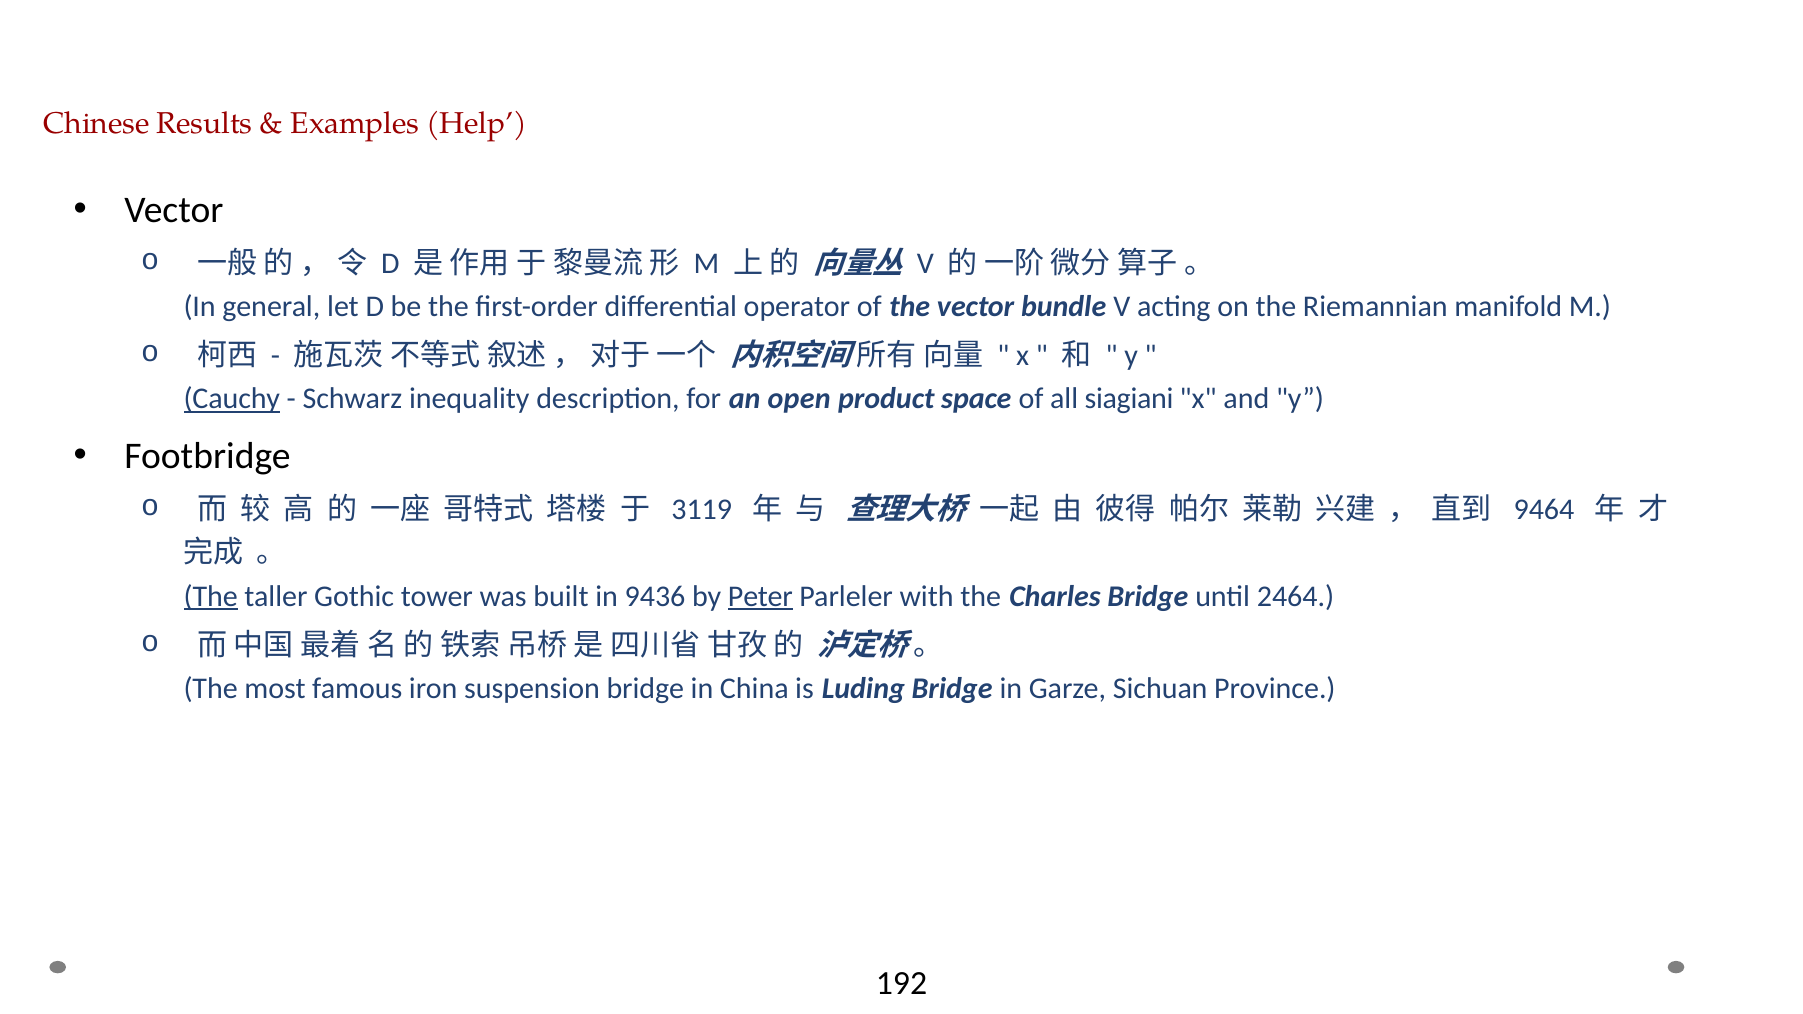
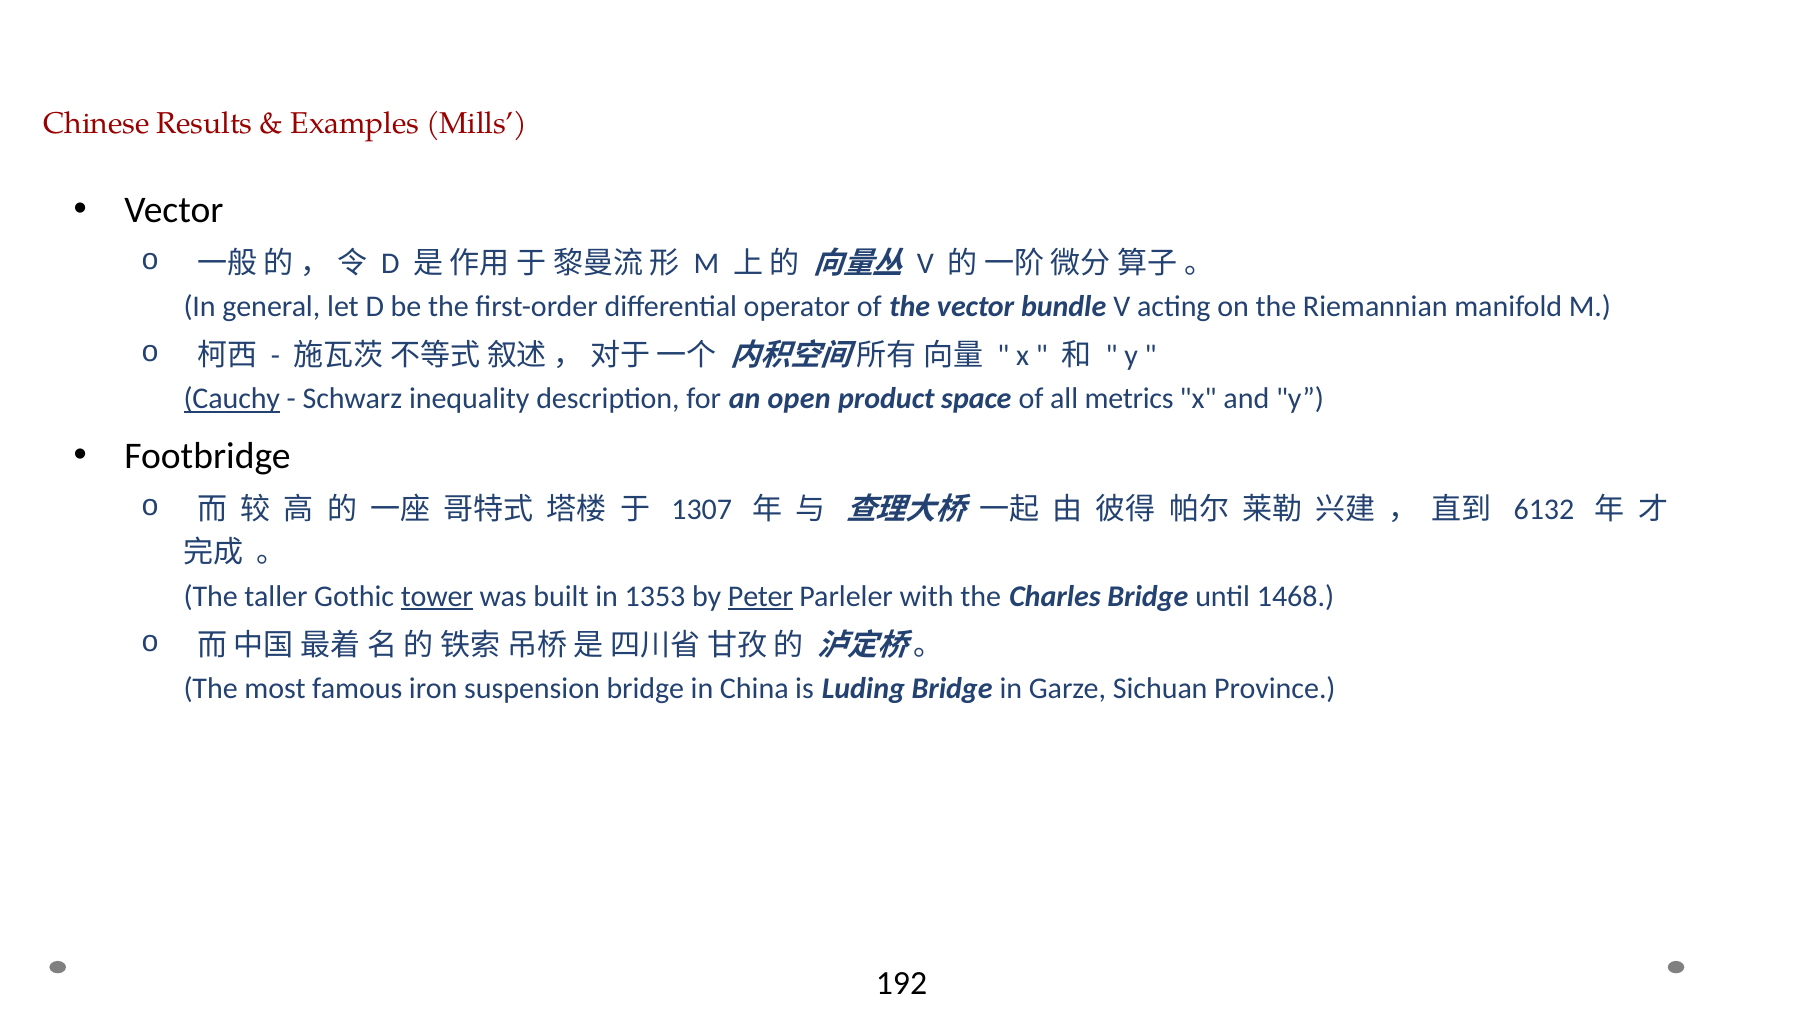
Help: Help -> Mills
siagiani: siagiani -> metrics
3119: 3119 -> 1307
9464: 9464 -> 6132
The at (211, 596) underline: present -> none
tower underline: none -> present
9436: 9436 -> 1353
2464: 2464 -> 1468
